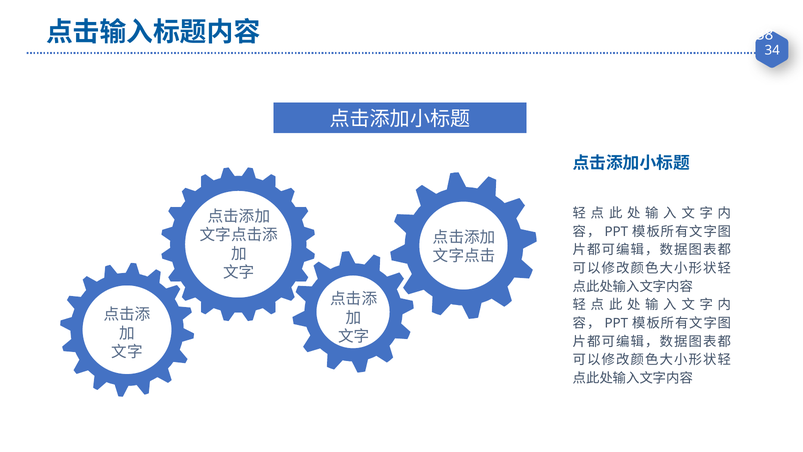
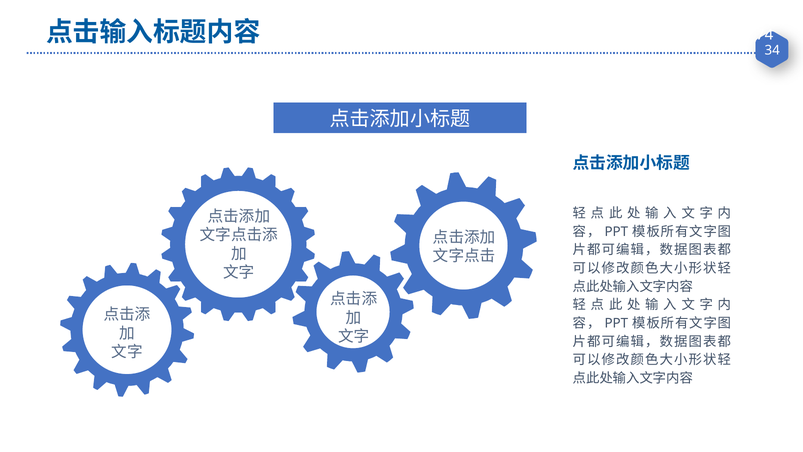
38: 38 -> 74
